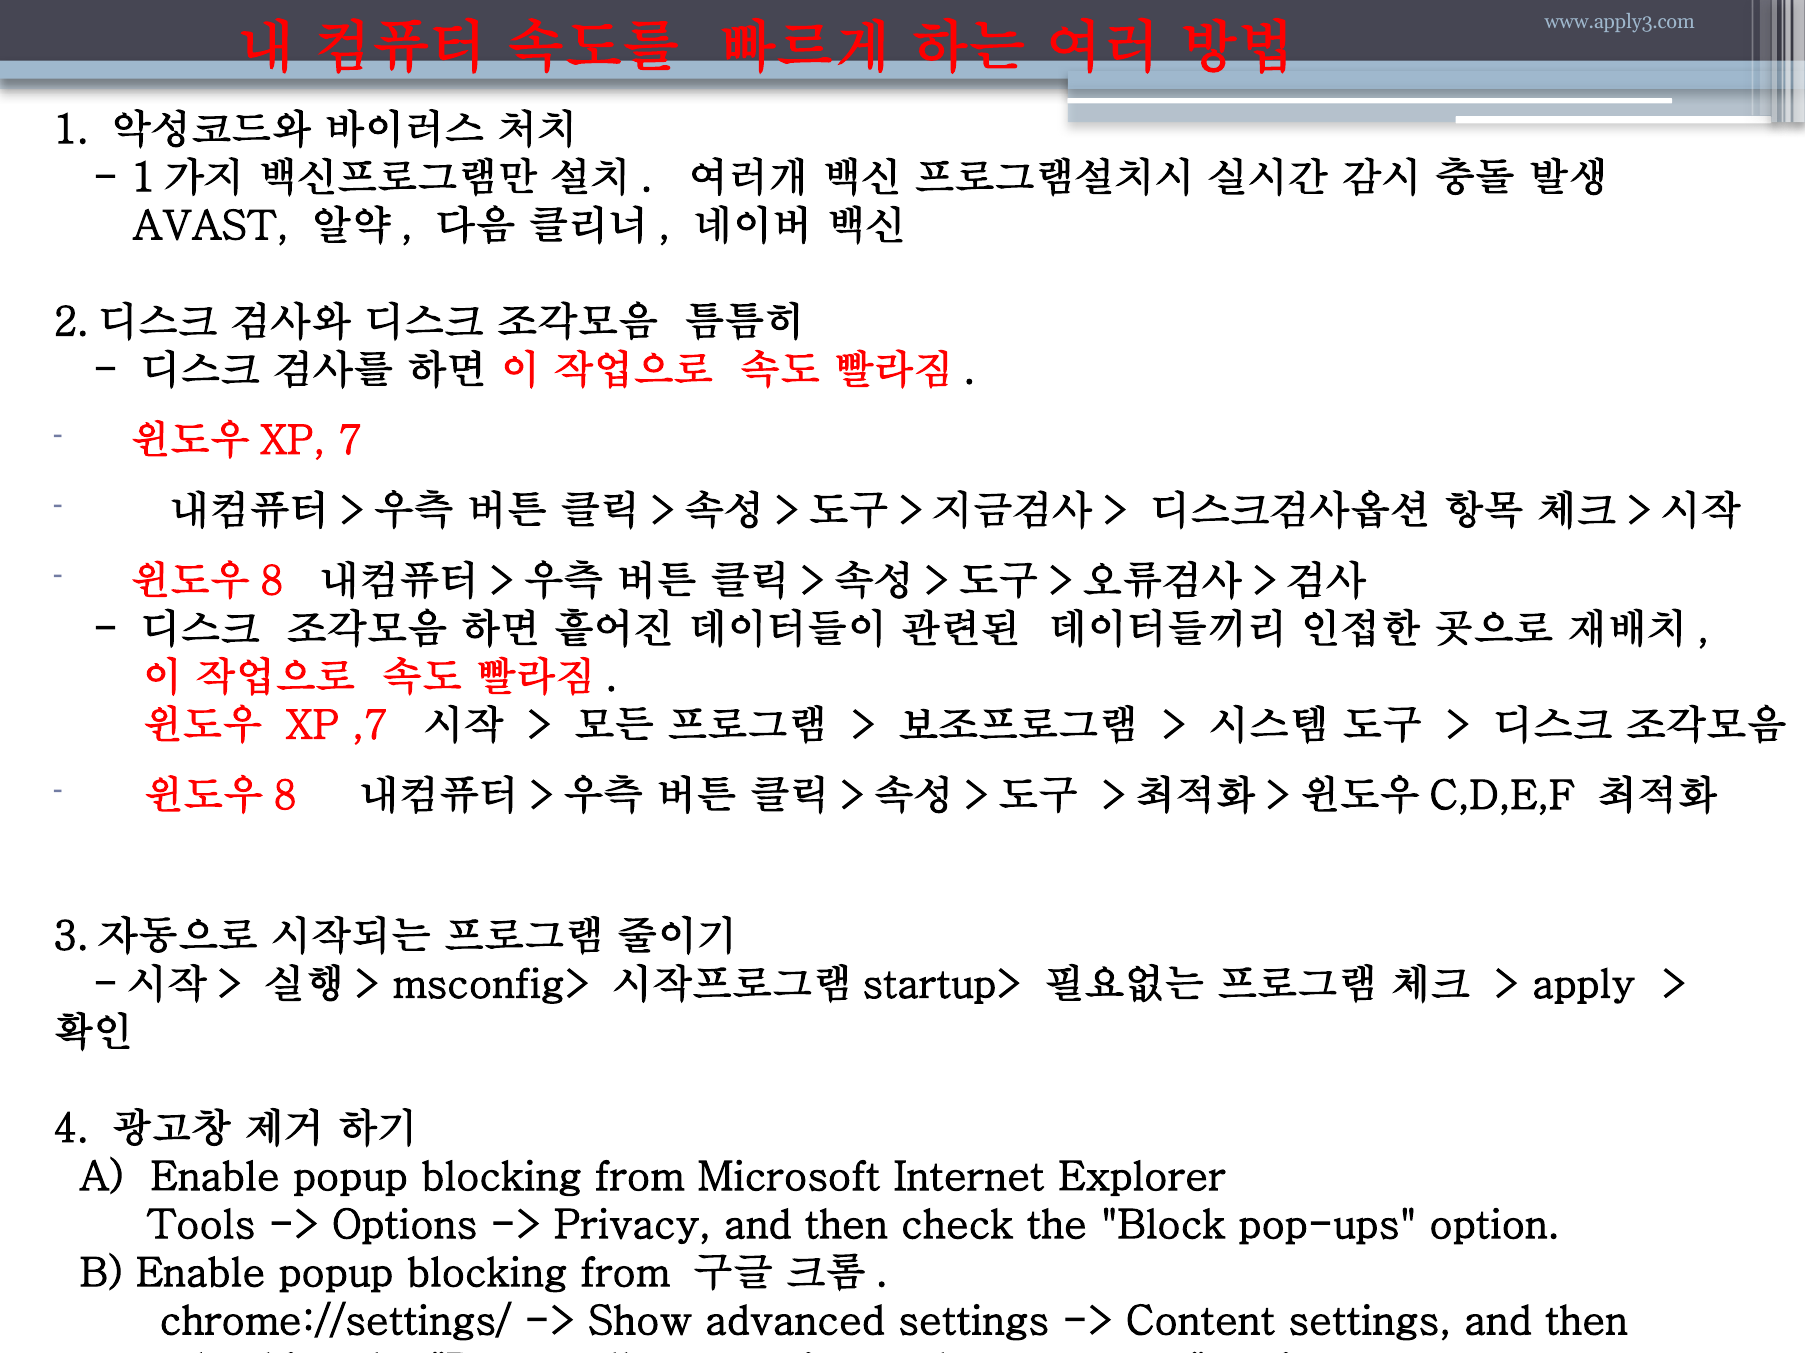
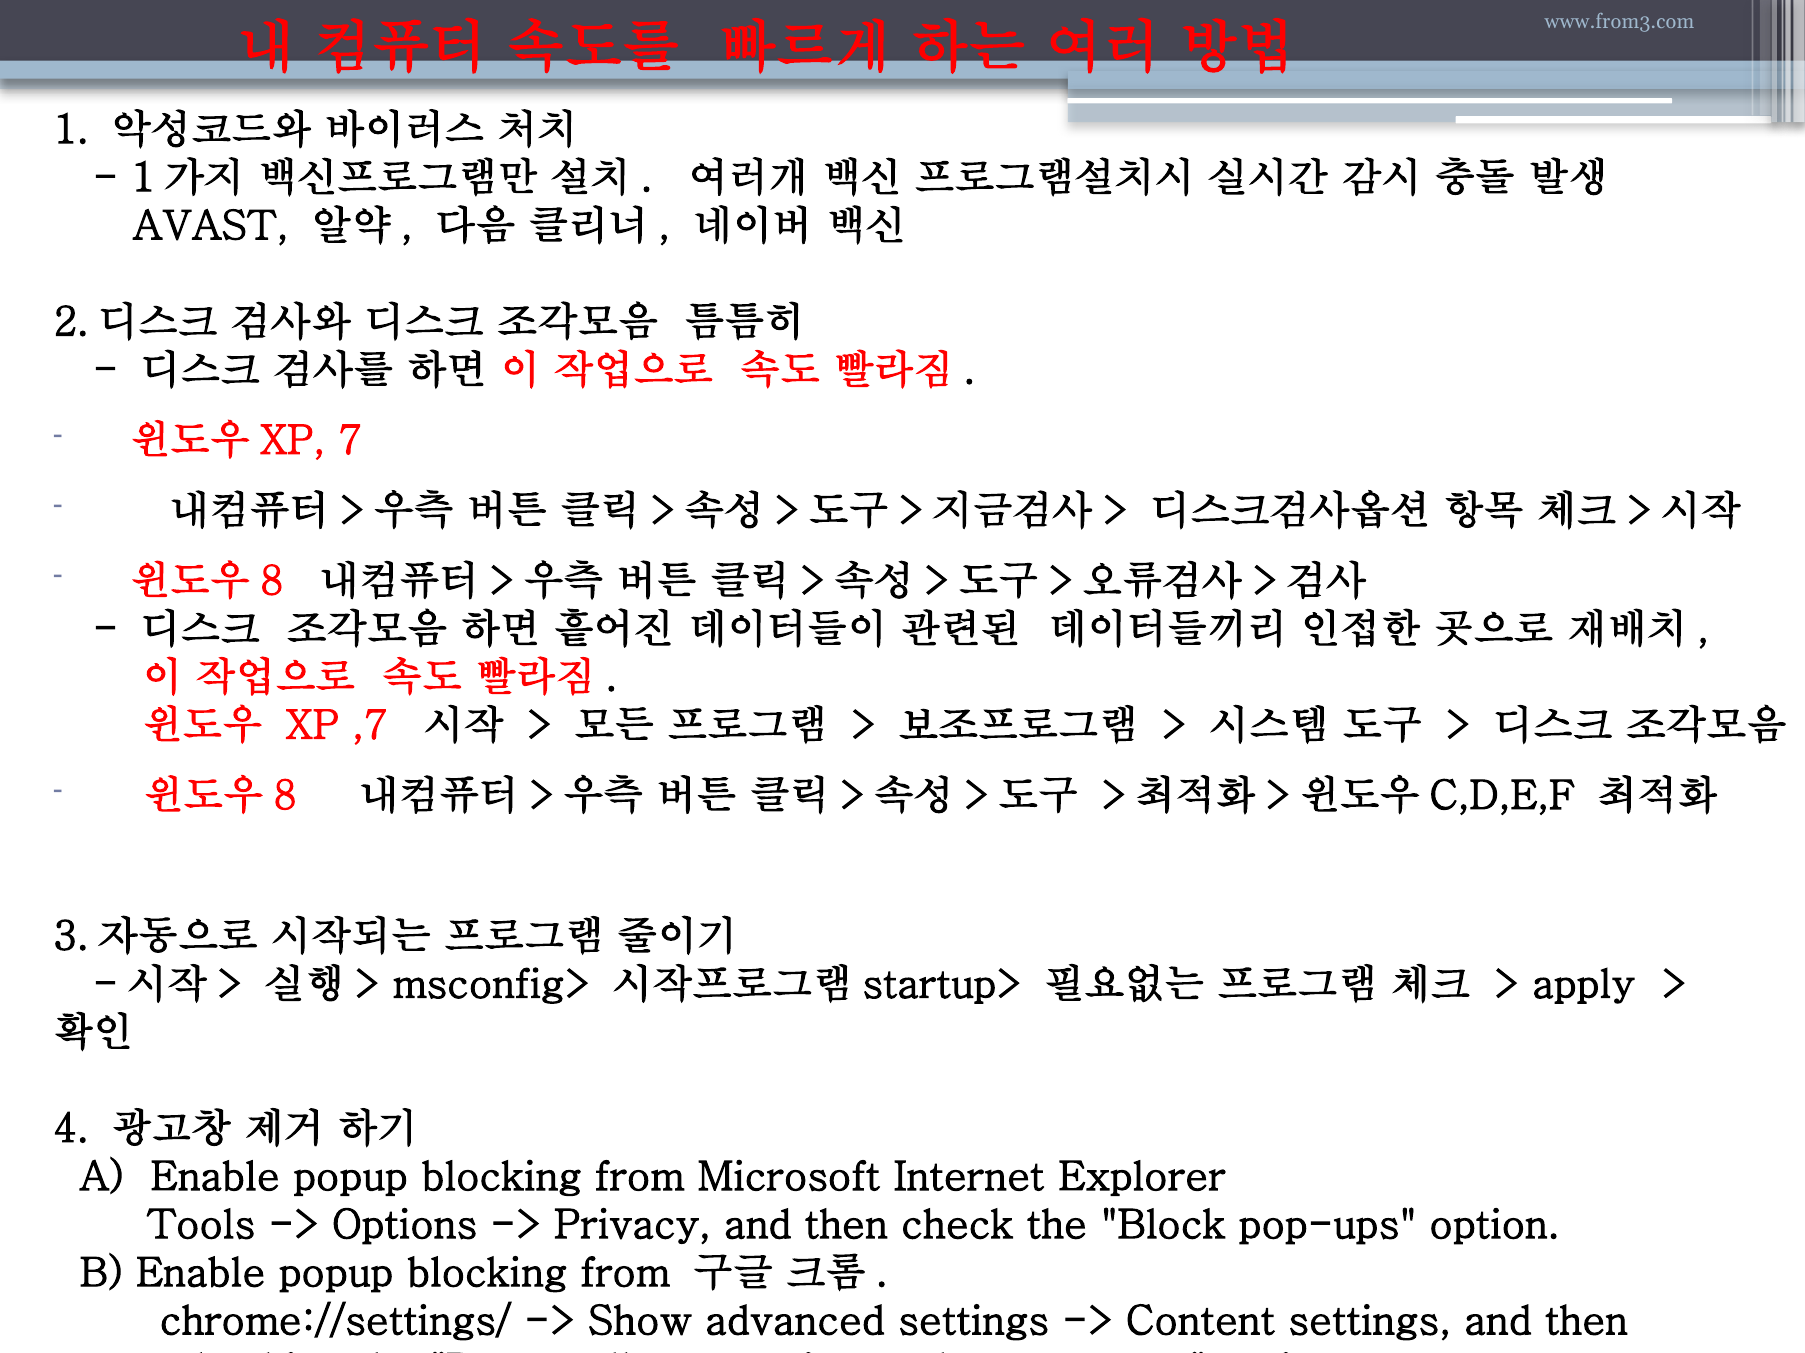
www.apply3.com: www.apply3.com -> www.from3.com
